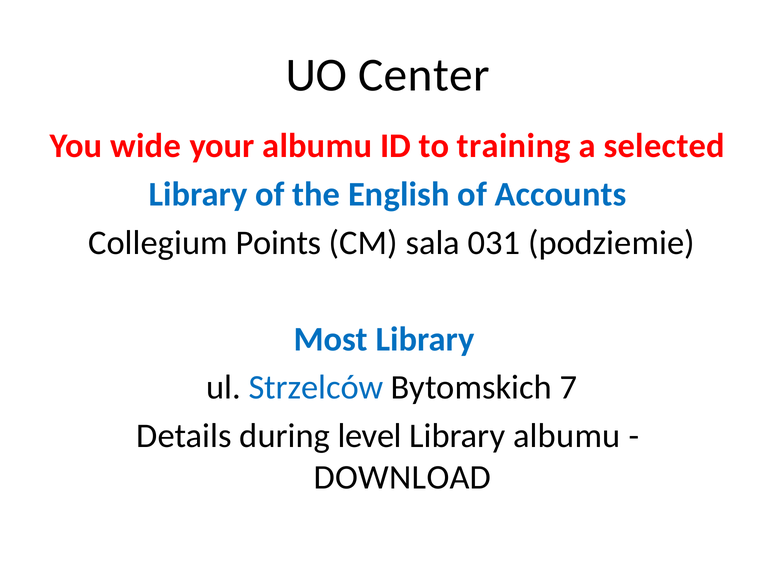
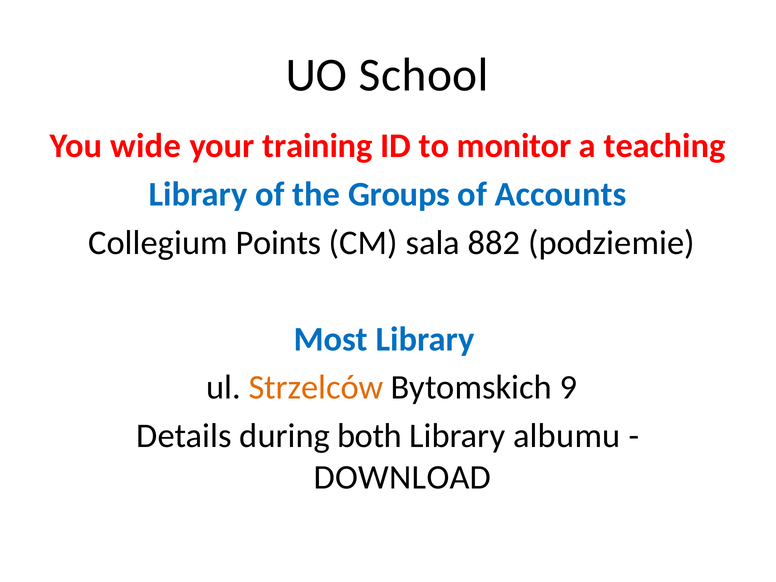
Center: Center -> School
your albumu: albumu -> training
training: training -> monitor
selected: selected -> teaching
English: English -> Groups
031: 031 -> 882
Strzelców colour: blue -> orange
7: 7 -> 9
level: level -> both
